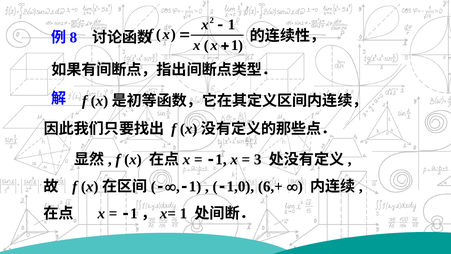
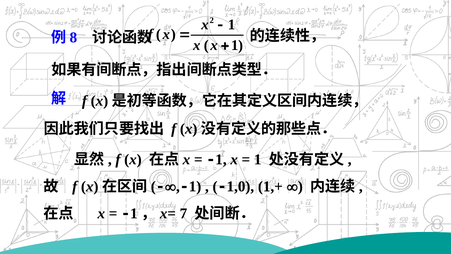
3 at (258, 159): 3 -> 1
6,+: 6,+ -> 1,+
1 at (183, 213): 1 -> 7
